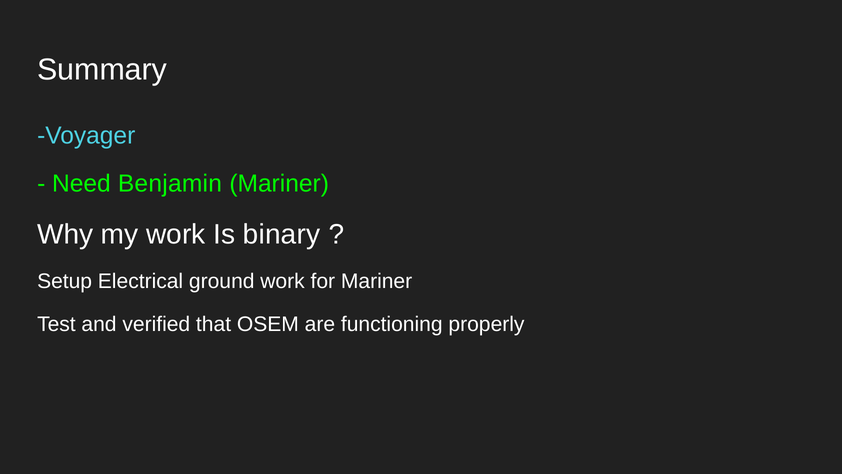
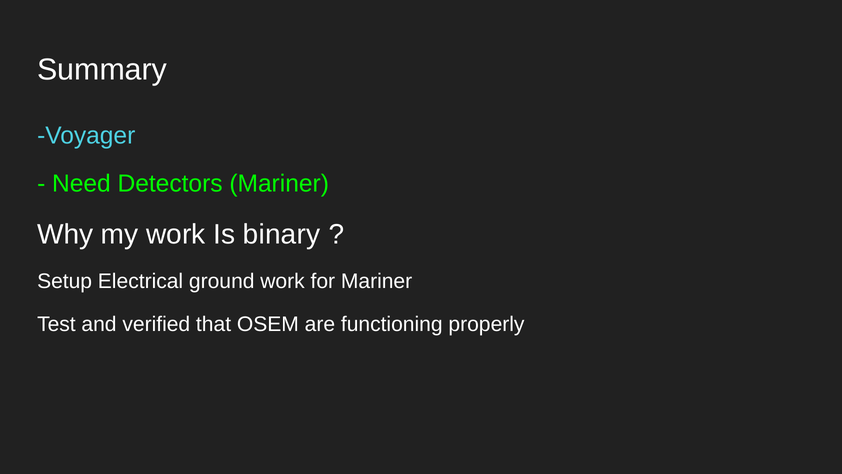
Benjamin: Benjamin -> Detectors
